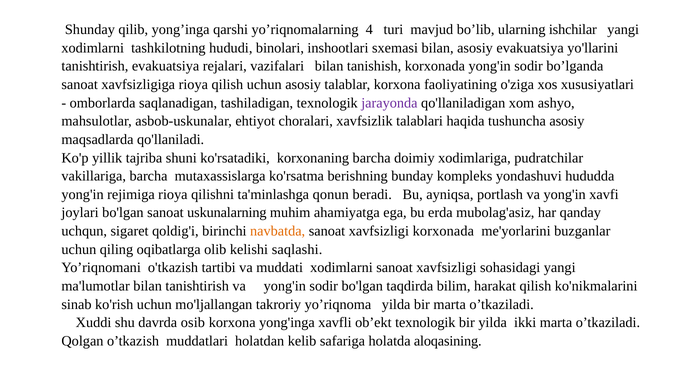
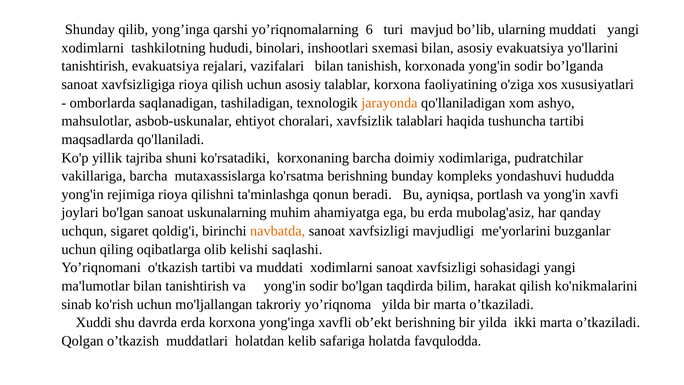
4: 4 -> 6
ularning ishchilar: ishchilar -> muddati
jarayonda colour: purple -> orange
tushuncha asosiy: asosiy -> tartibi
xavfsizligi korxonada: korxonada -> mavjudligi
davrda osib: osib -> erda
ob’ekt texnologik: texnologik -> berishning
aloqasining: aloqasining -> favqulodda
